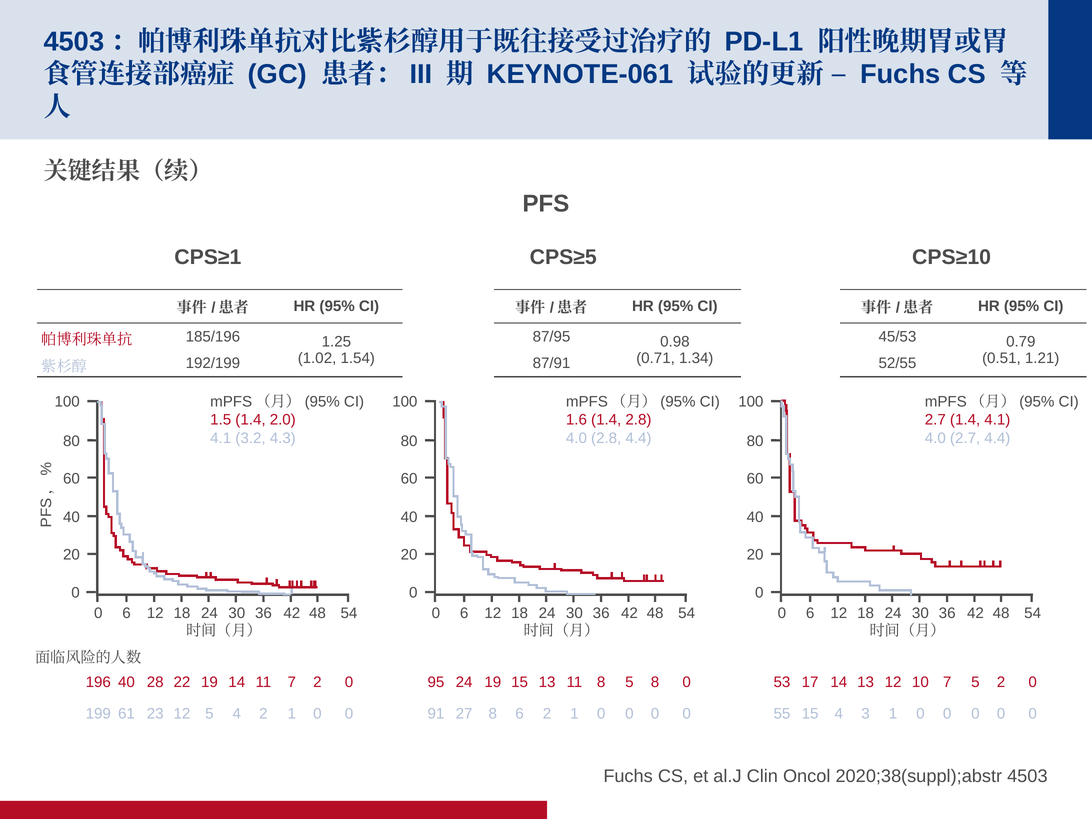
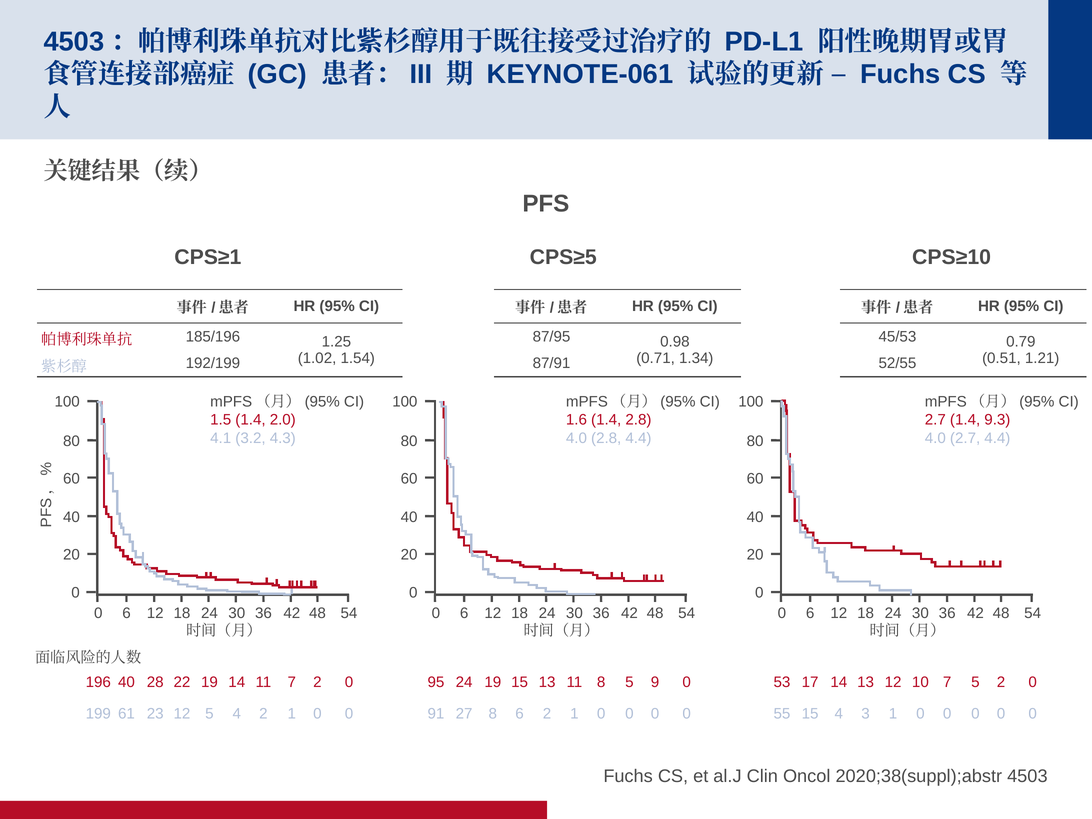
1.4 4.1: 4.1 -> 9.3
5 8: 8 -> 9
